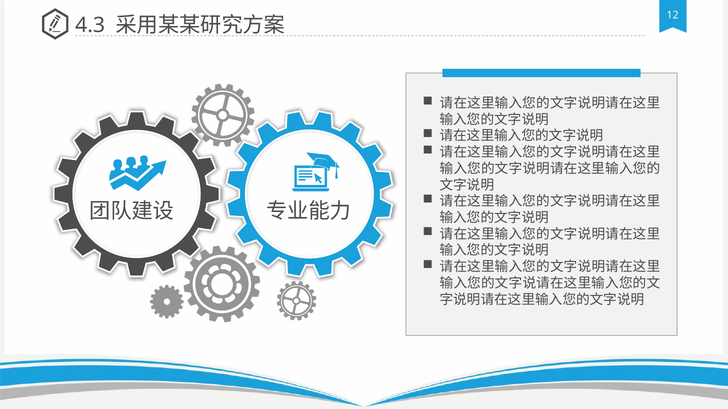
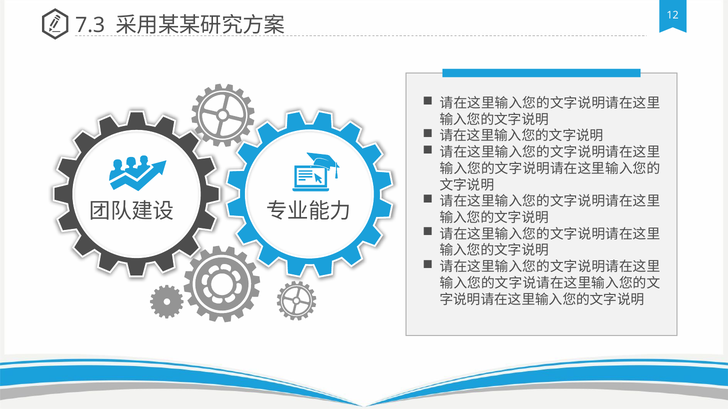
4.3: 4.3 -> 7.3
